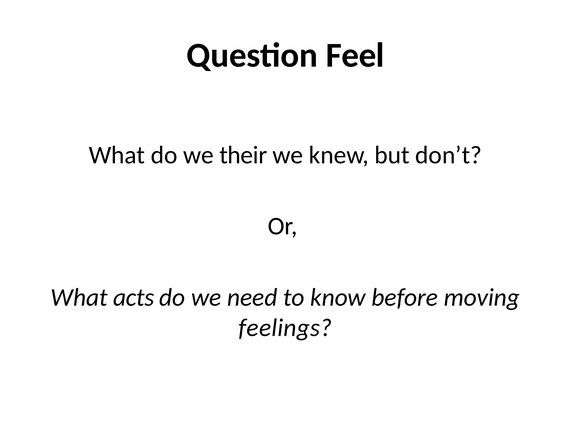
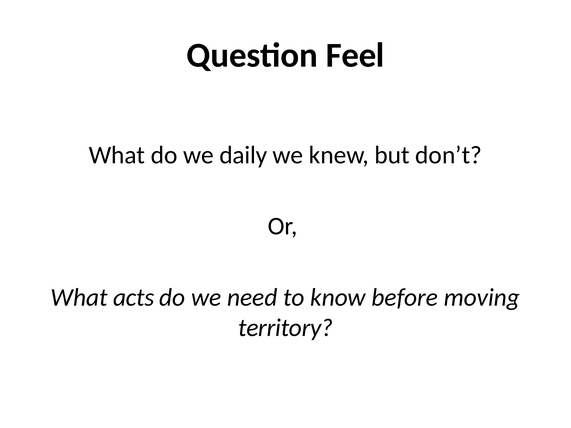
their: their -> daily
feelings: feelings -> territory
